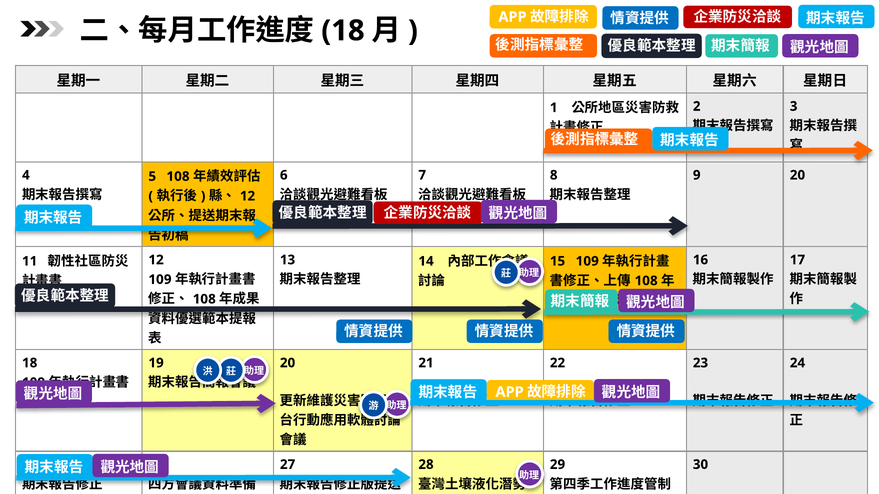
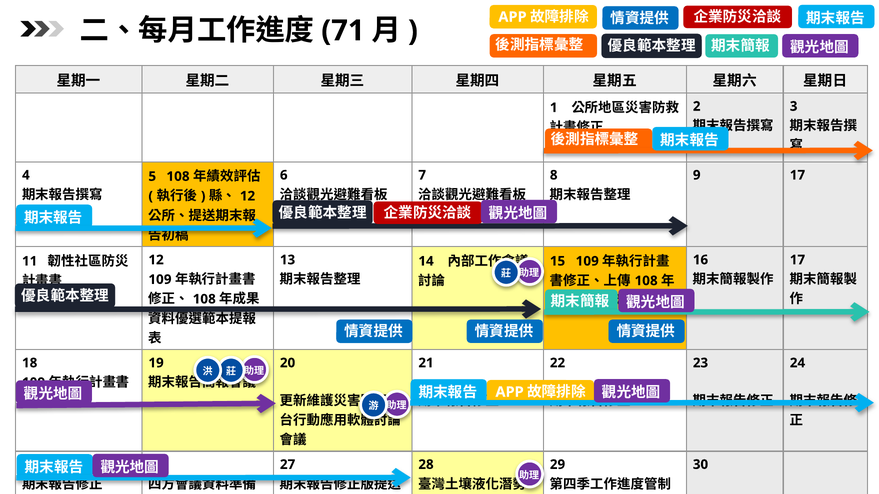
18 at (343, 31): 18 -> 71
9 20: 20 -> 17
